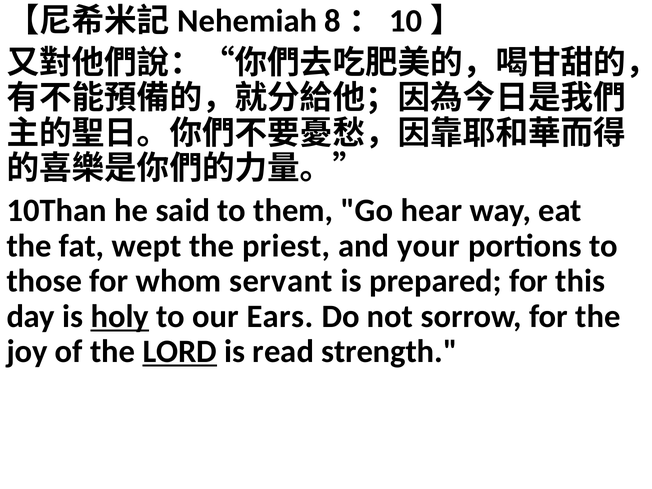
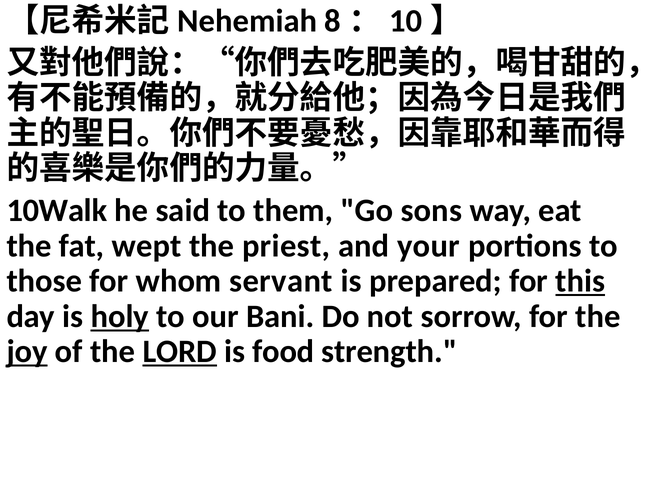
10Than: 10Than -> 10Walk
hear: hear -> sons
this underline: none -> present
Ears: Ears -> Bani
joy underline: none -> present
read: read -> food
